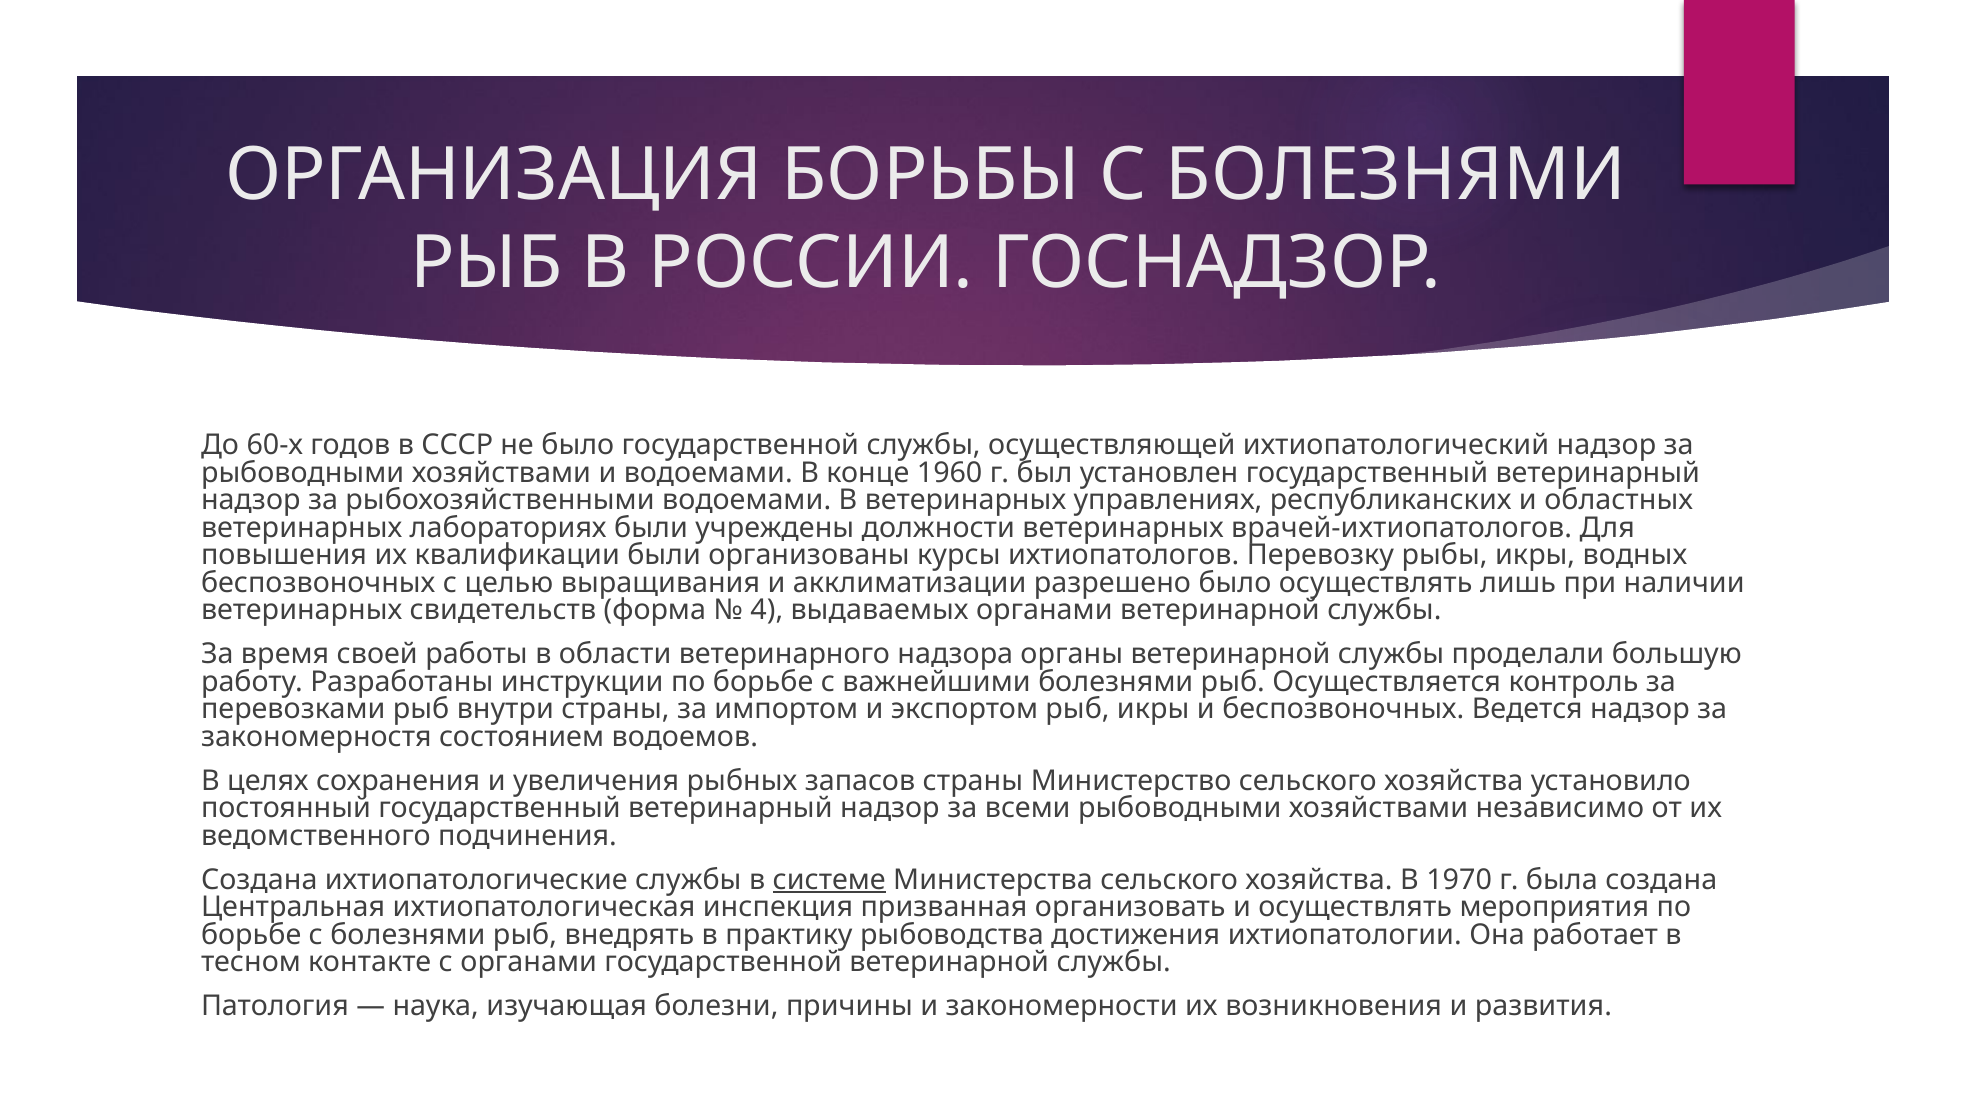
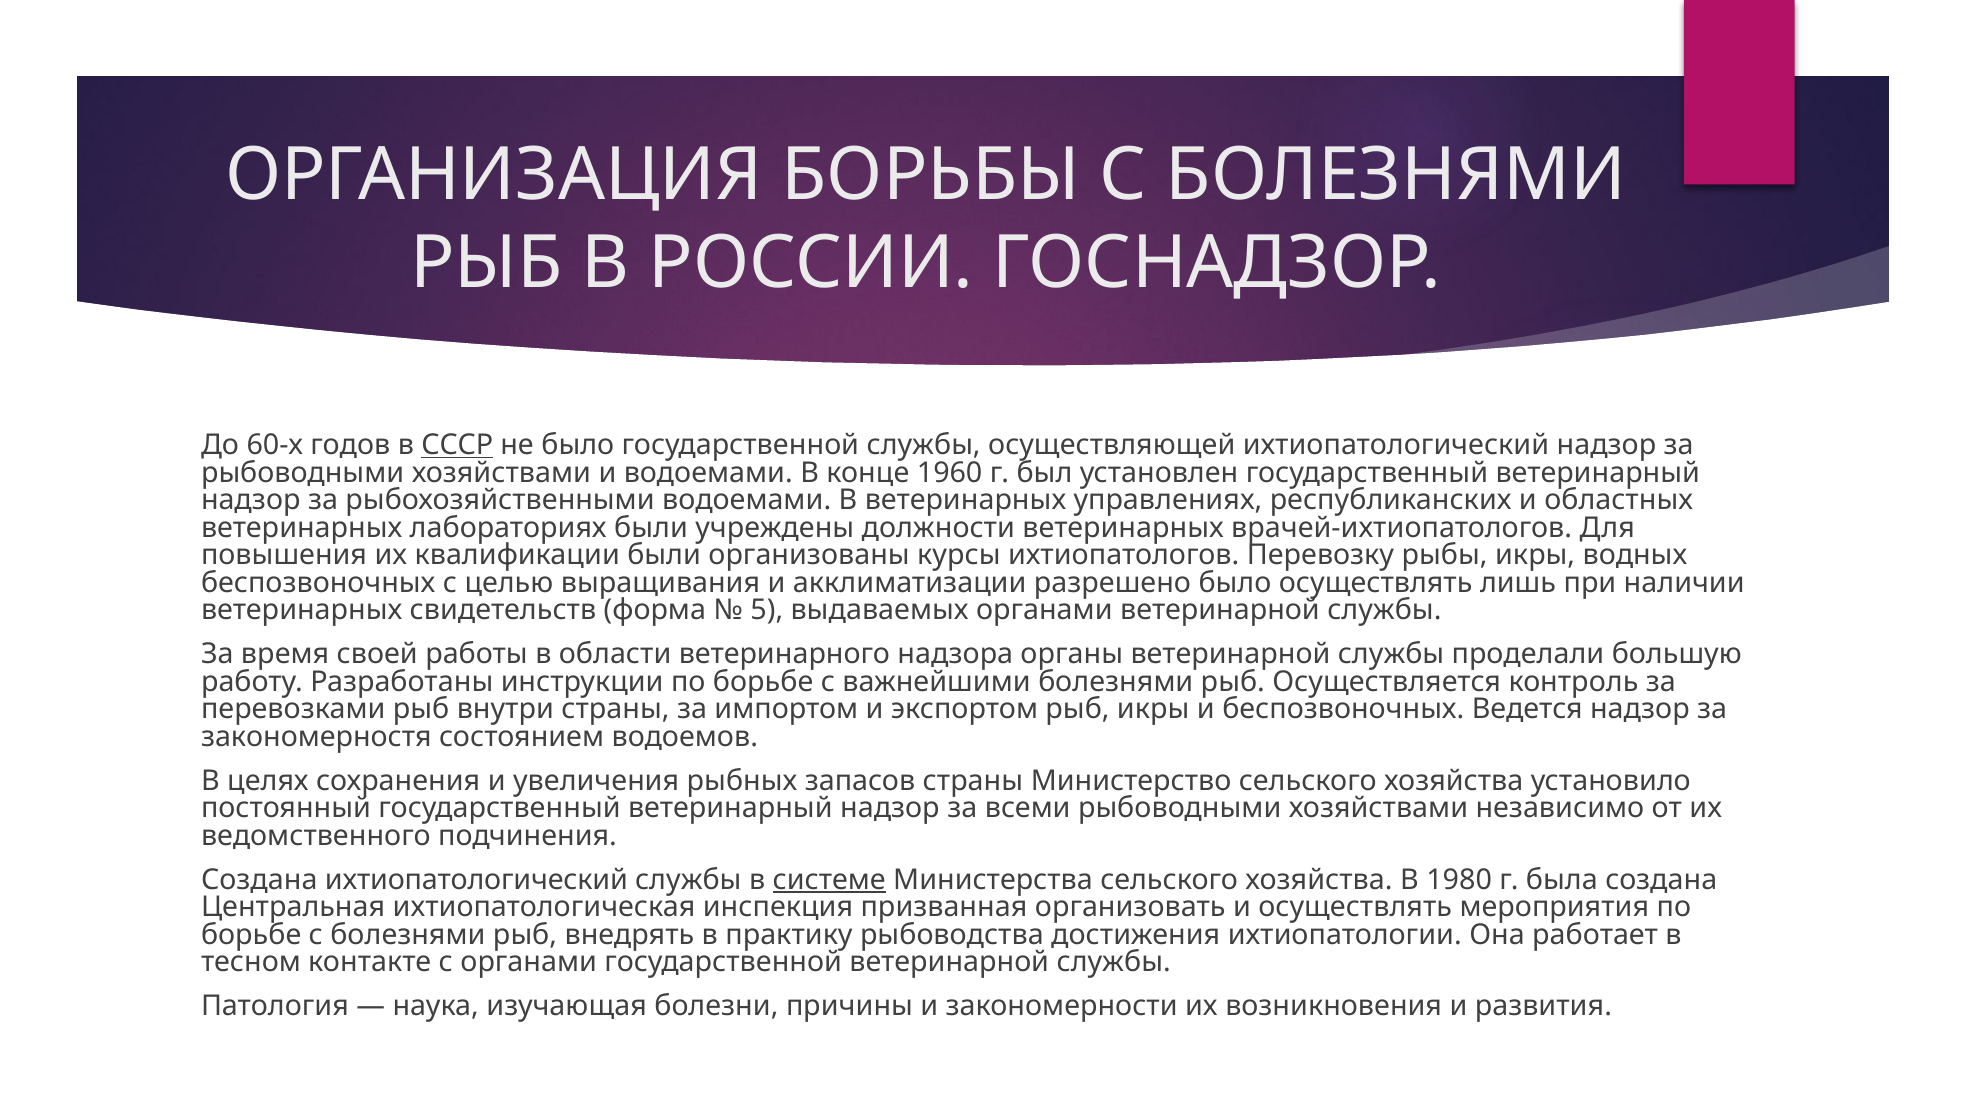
СССР underline: none -> present
4: 4 -> 5
Создана ихтиопатологические: ихтиопатологические -> ихтиопатологический
1970: 1970 -> 1980
